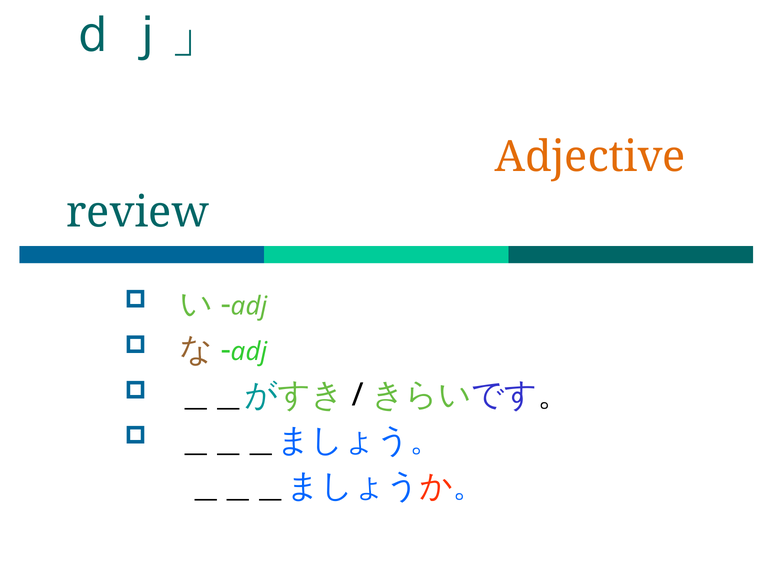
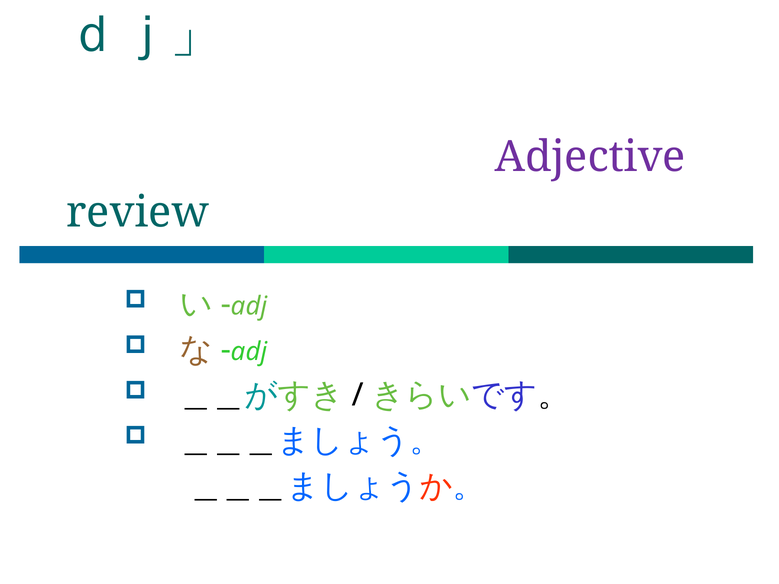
Adjective colour: orange -> purple
